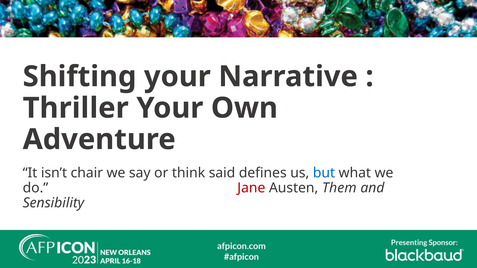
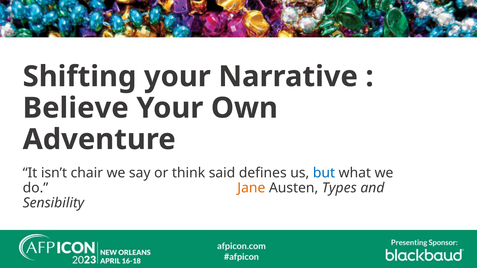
Thriller: Thriller -> Believe
Jane colour: red -> orange
Them: Them -> Types
